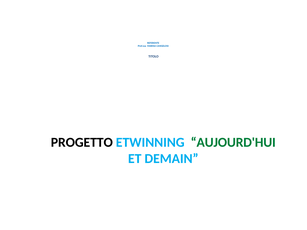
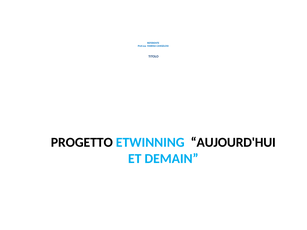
AUJOURD'HUI colour: green -> black
